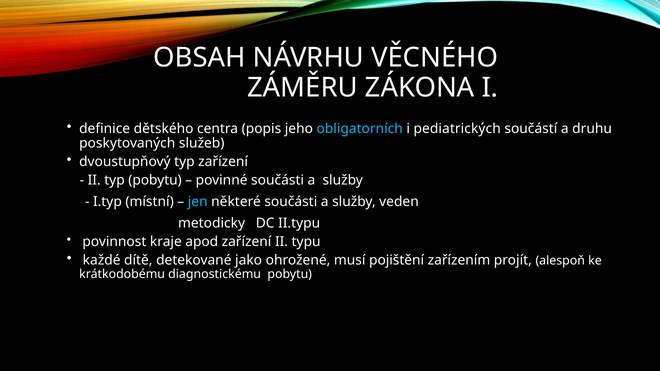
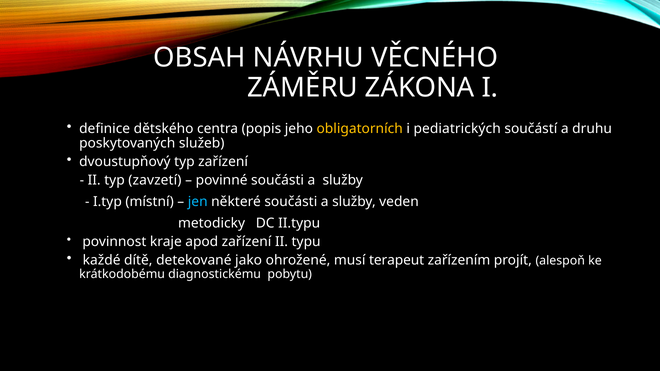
obligatorních colour: light blue -> yellow
typ pobytu: pobytu -> zavzetí
pojištění: pojištění -> terapeut
